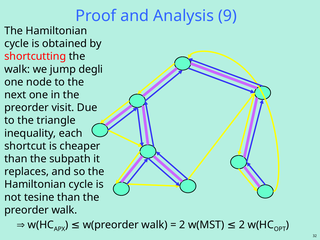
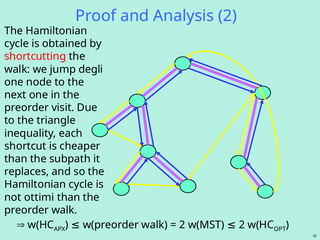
Analysis 9: 9 -> 2
tesine: tesine -> ottimi
